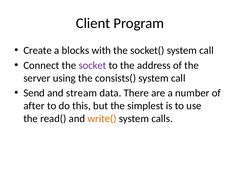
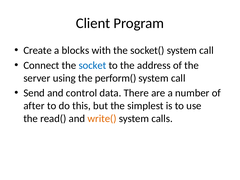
socket colour: purple -> blue
consists(: consists( -> perform(
stream: stream -> control
